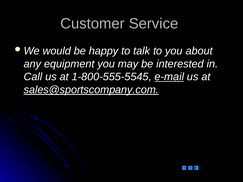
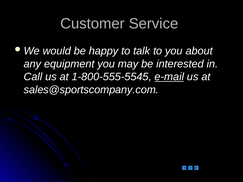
sales@sportscompany.com underline: present -> none
